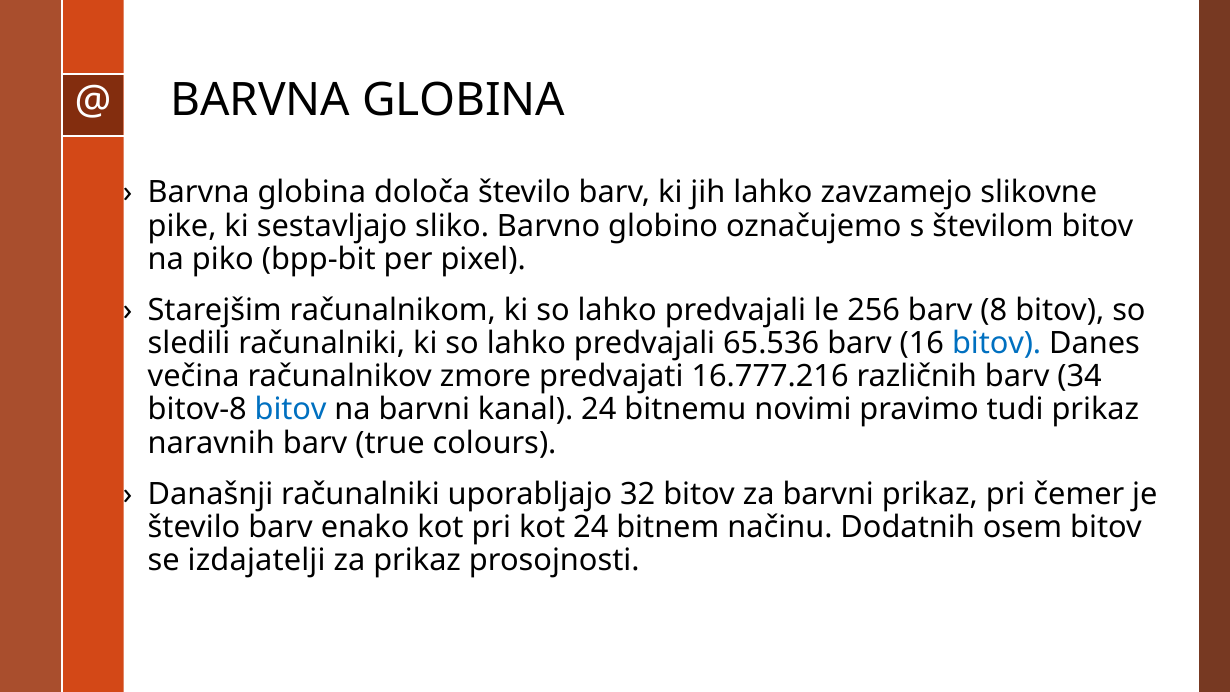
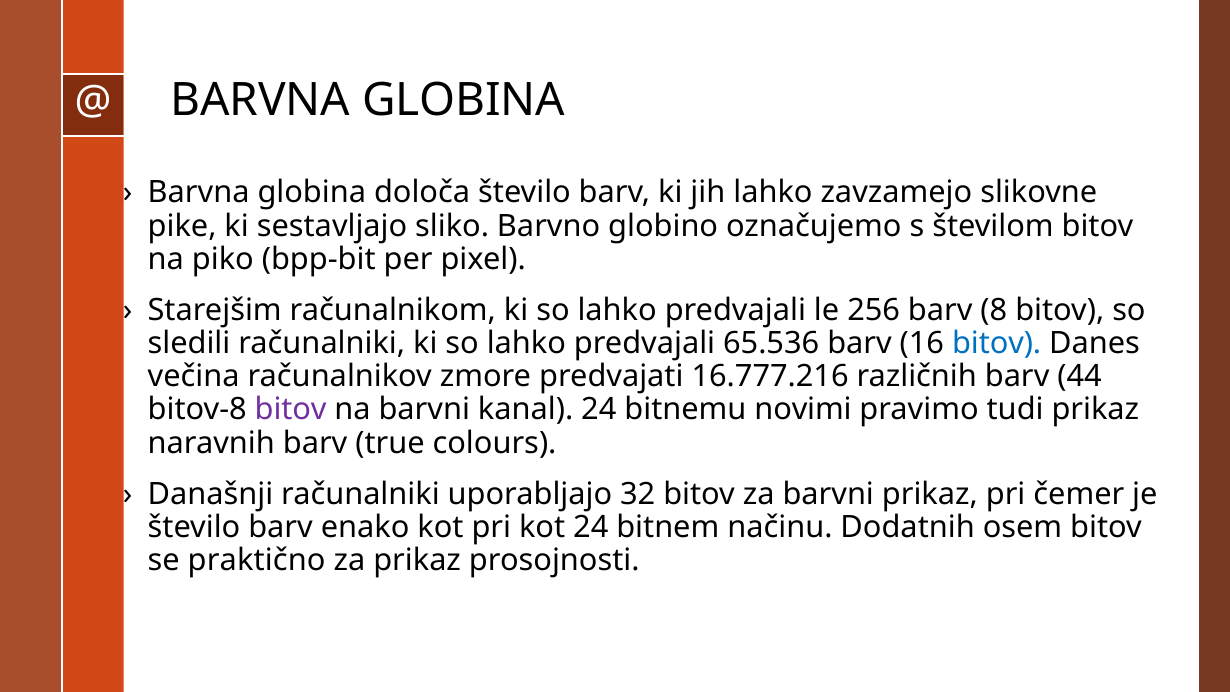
34: 34 -> 44
bitov at (291, 410) colour: blue -> purple
izdajatelji: izdajatelji -> praktično
